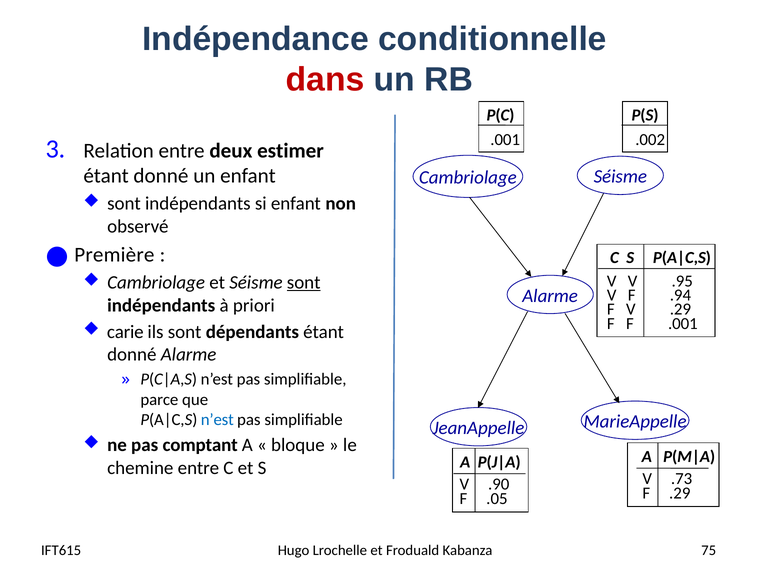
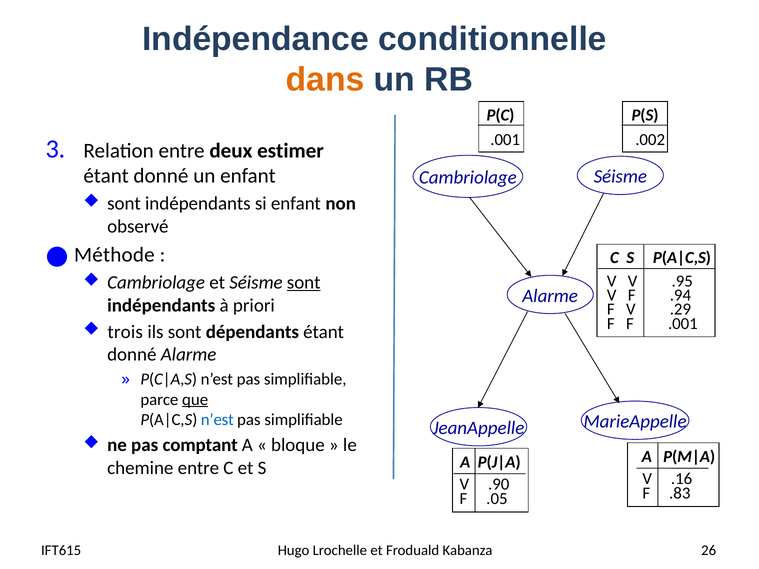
dans colour: red -> orange
Première: Première -> Méthode
carie: carie -> trois
que underline: none -> present
.73: .73 -> .16
F .29: .29 -> .83
75: 75 -> 26
